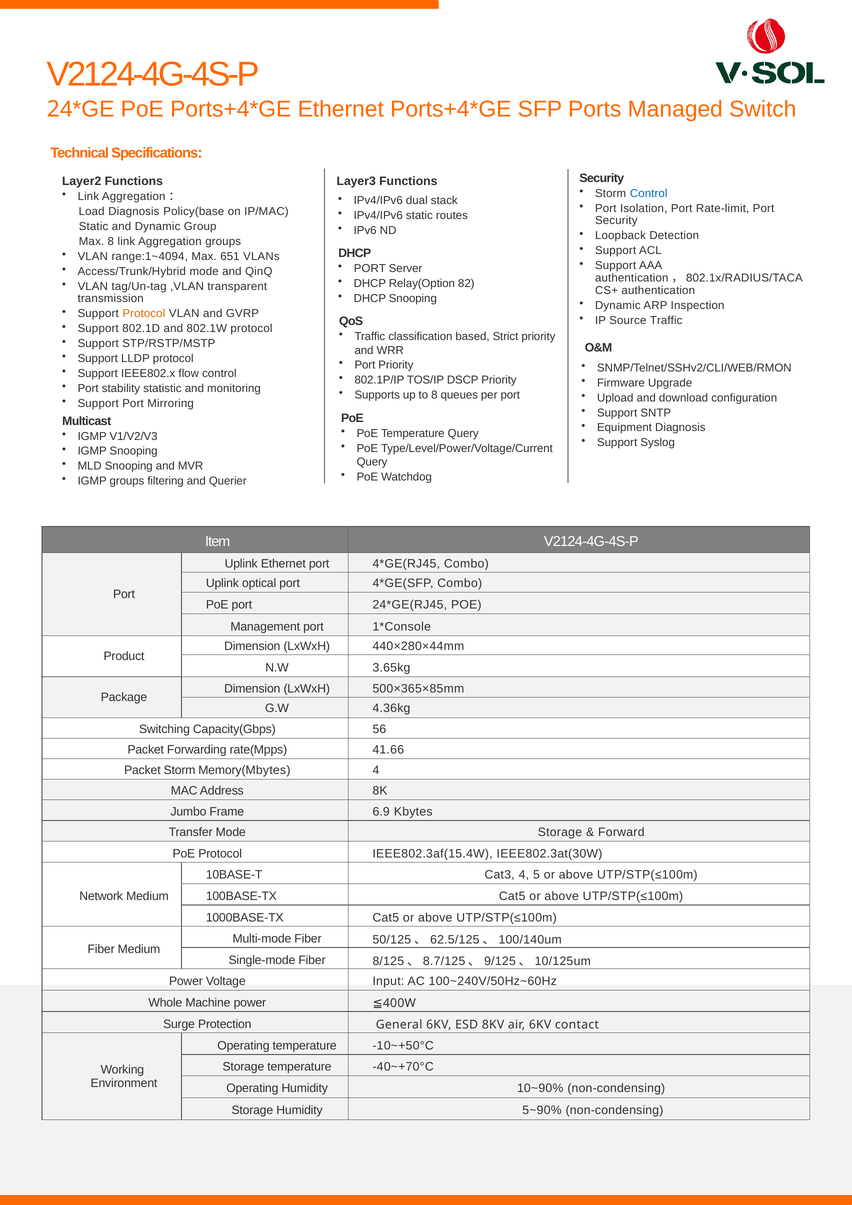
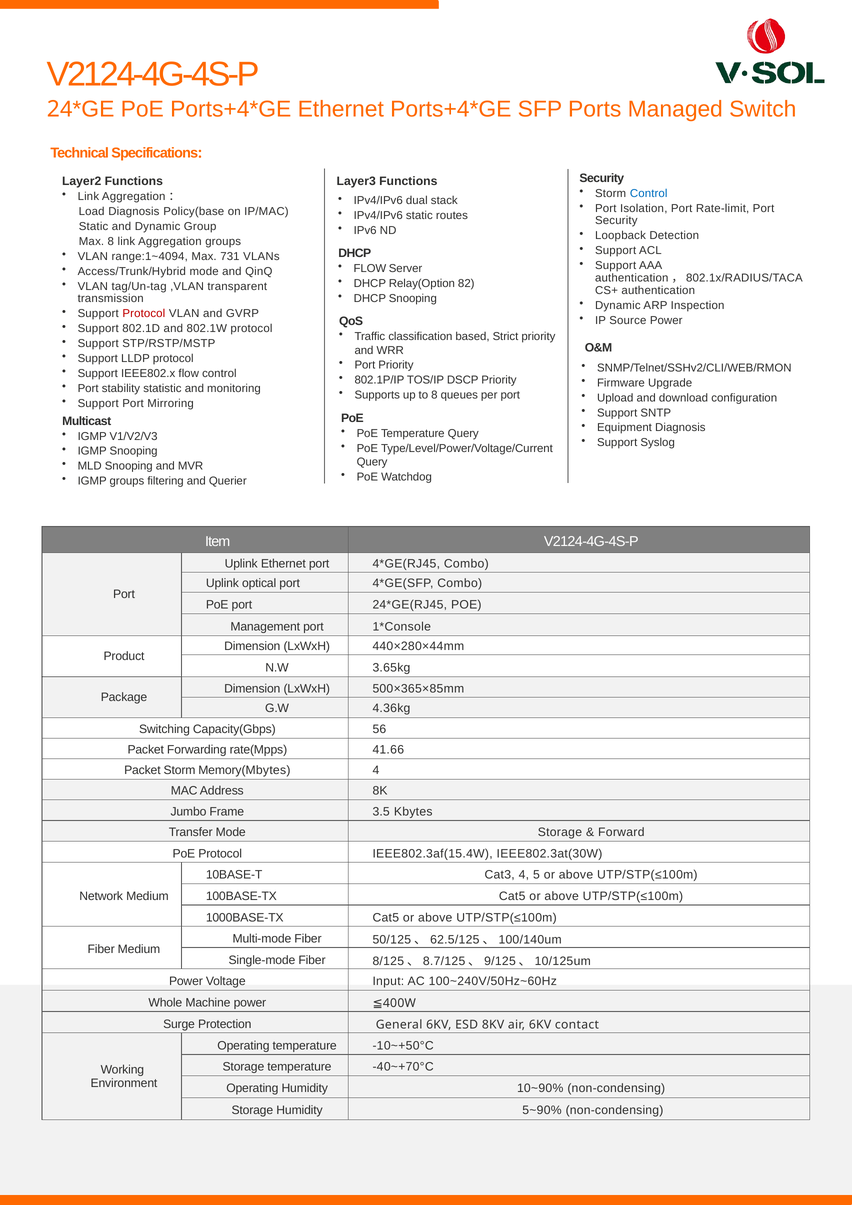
651: 651 -> 731
PORT at (370, 269): PORT -> FLOW
Protocol at (144, 314) colour: orange -> red
Source Traffic: Traffic -> Power
6.9: 6.9 -> 3.5
